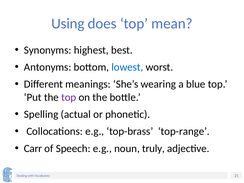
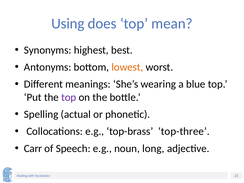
lowest colour: blue -> orange
top-range: top-range -> top-three
truly: truly -> long
